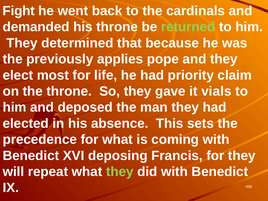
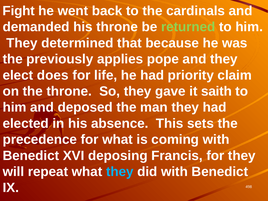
most: most -> does
vials: vials -> saith
they at (120, 172) colour: light green -> light blue
